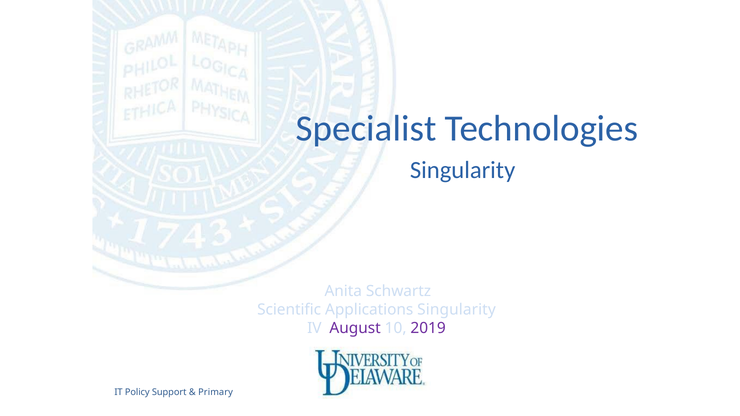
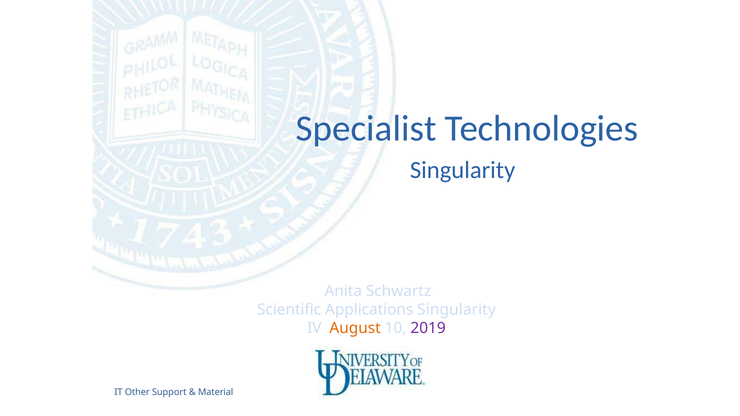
August colour: purple -> orange
Policy: Policy -> Other
Primary: Primary -> Material
